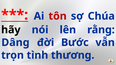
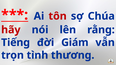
hãy colour: black -> red
Dâng: Dâng -> Tiếng
Bước: Bước -> Giám
